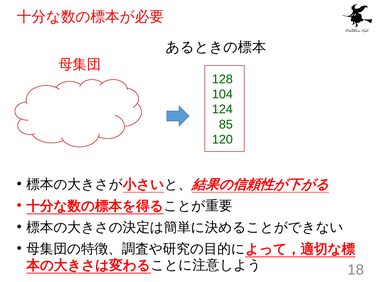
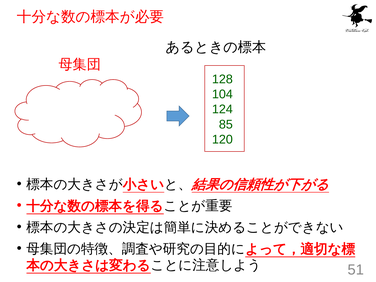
18: 18 -> 51
